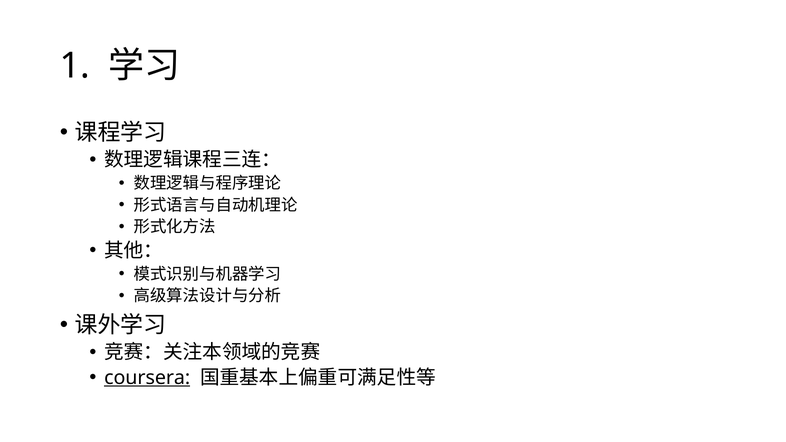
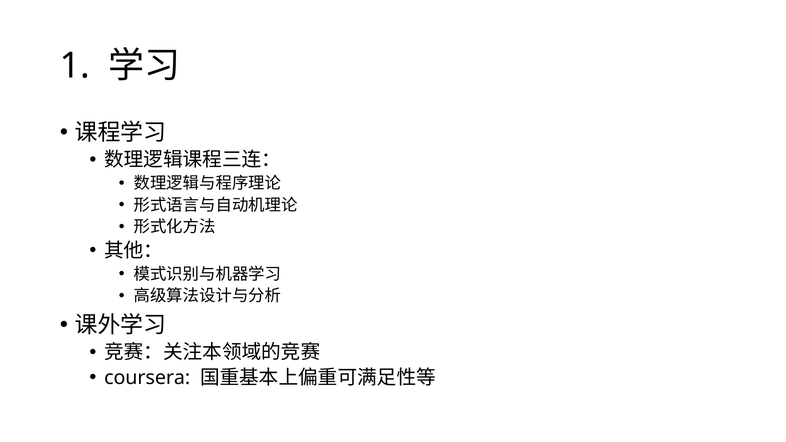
coursera underline: present -> none
